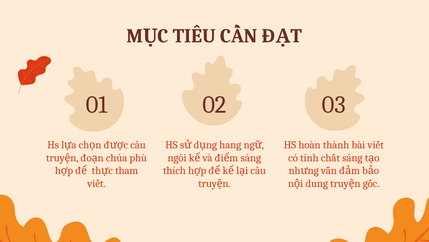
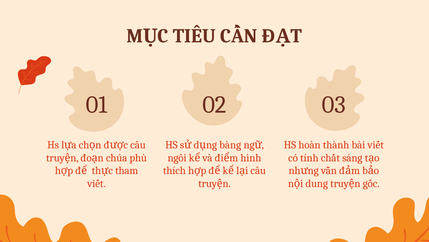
hang: hang -> bàng
sáng at (251, 157): sáng -> hình
